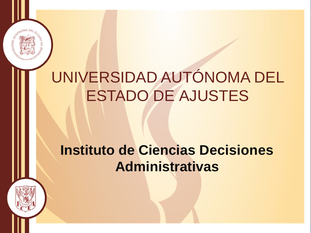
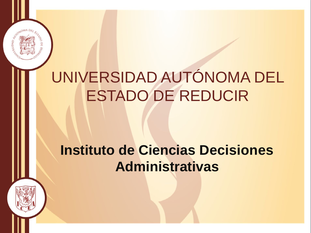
AJUSTES: AJUSTES -> REDUCIR
